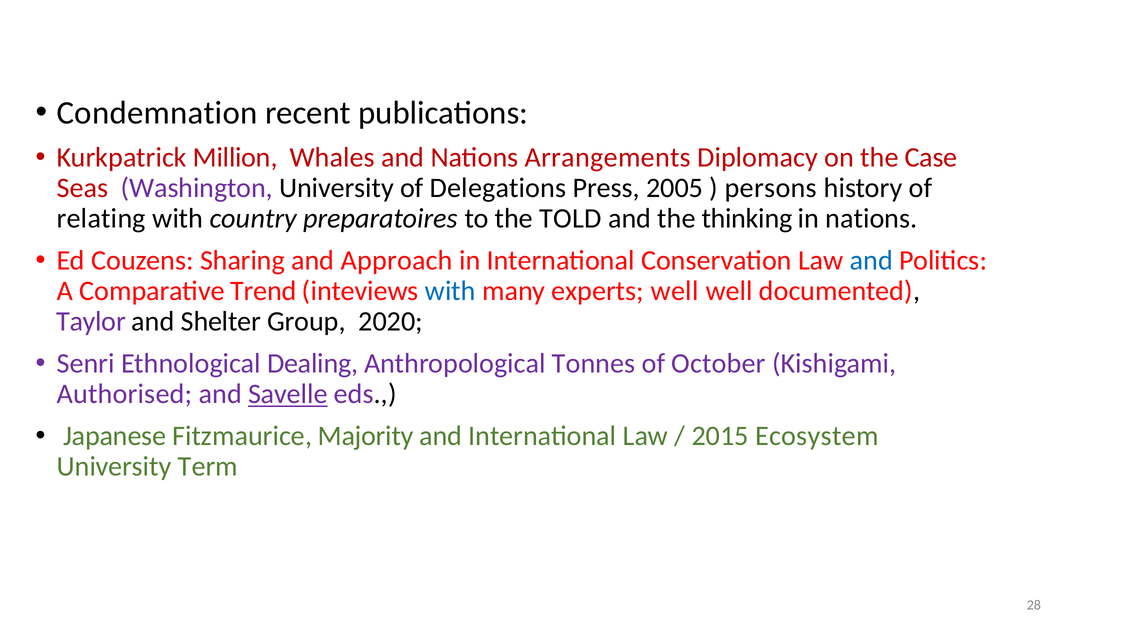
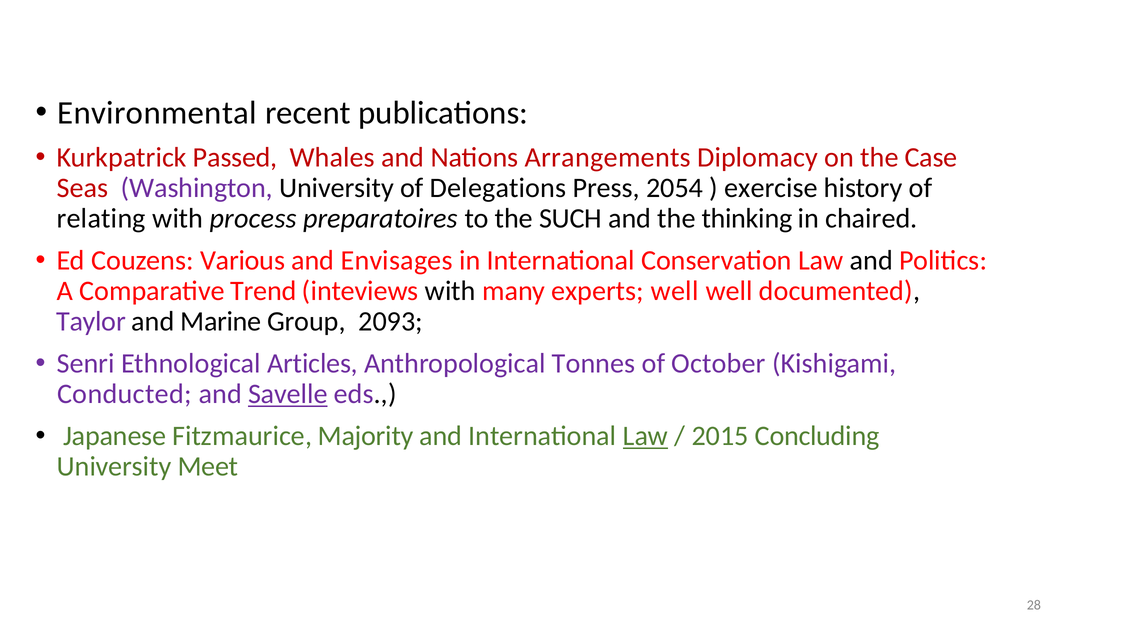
Condemnation: Condemnation -> Environmental
Million: Million -> Passed
2005: 2005 -> 2054
persons: persons -> exercise
country: country -> process
TOLD: TOLD -> SUCH
in nations: nations -> chaired
Sharing: Sharing -> Various
Approach: Approach -> Envisages
and at (871, 261) colour: blue -> black
with at (450, 291) colour: blue -> black
Shelter: Shelter -> Marine
2020: 2020 -> 2093
Dealing: Dealing -> Articles
Authorised: Authorised -> Conducted
Law at (645, 436) underline: none -> present
Ecosystem: Ecosystem -> Concluding
Term: Term -> Meet
